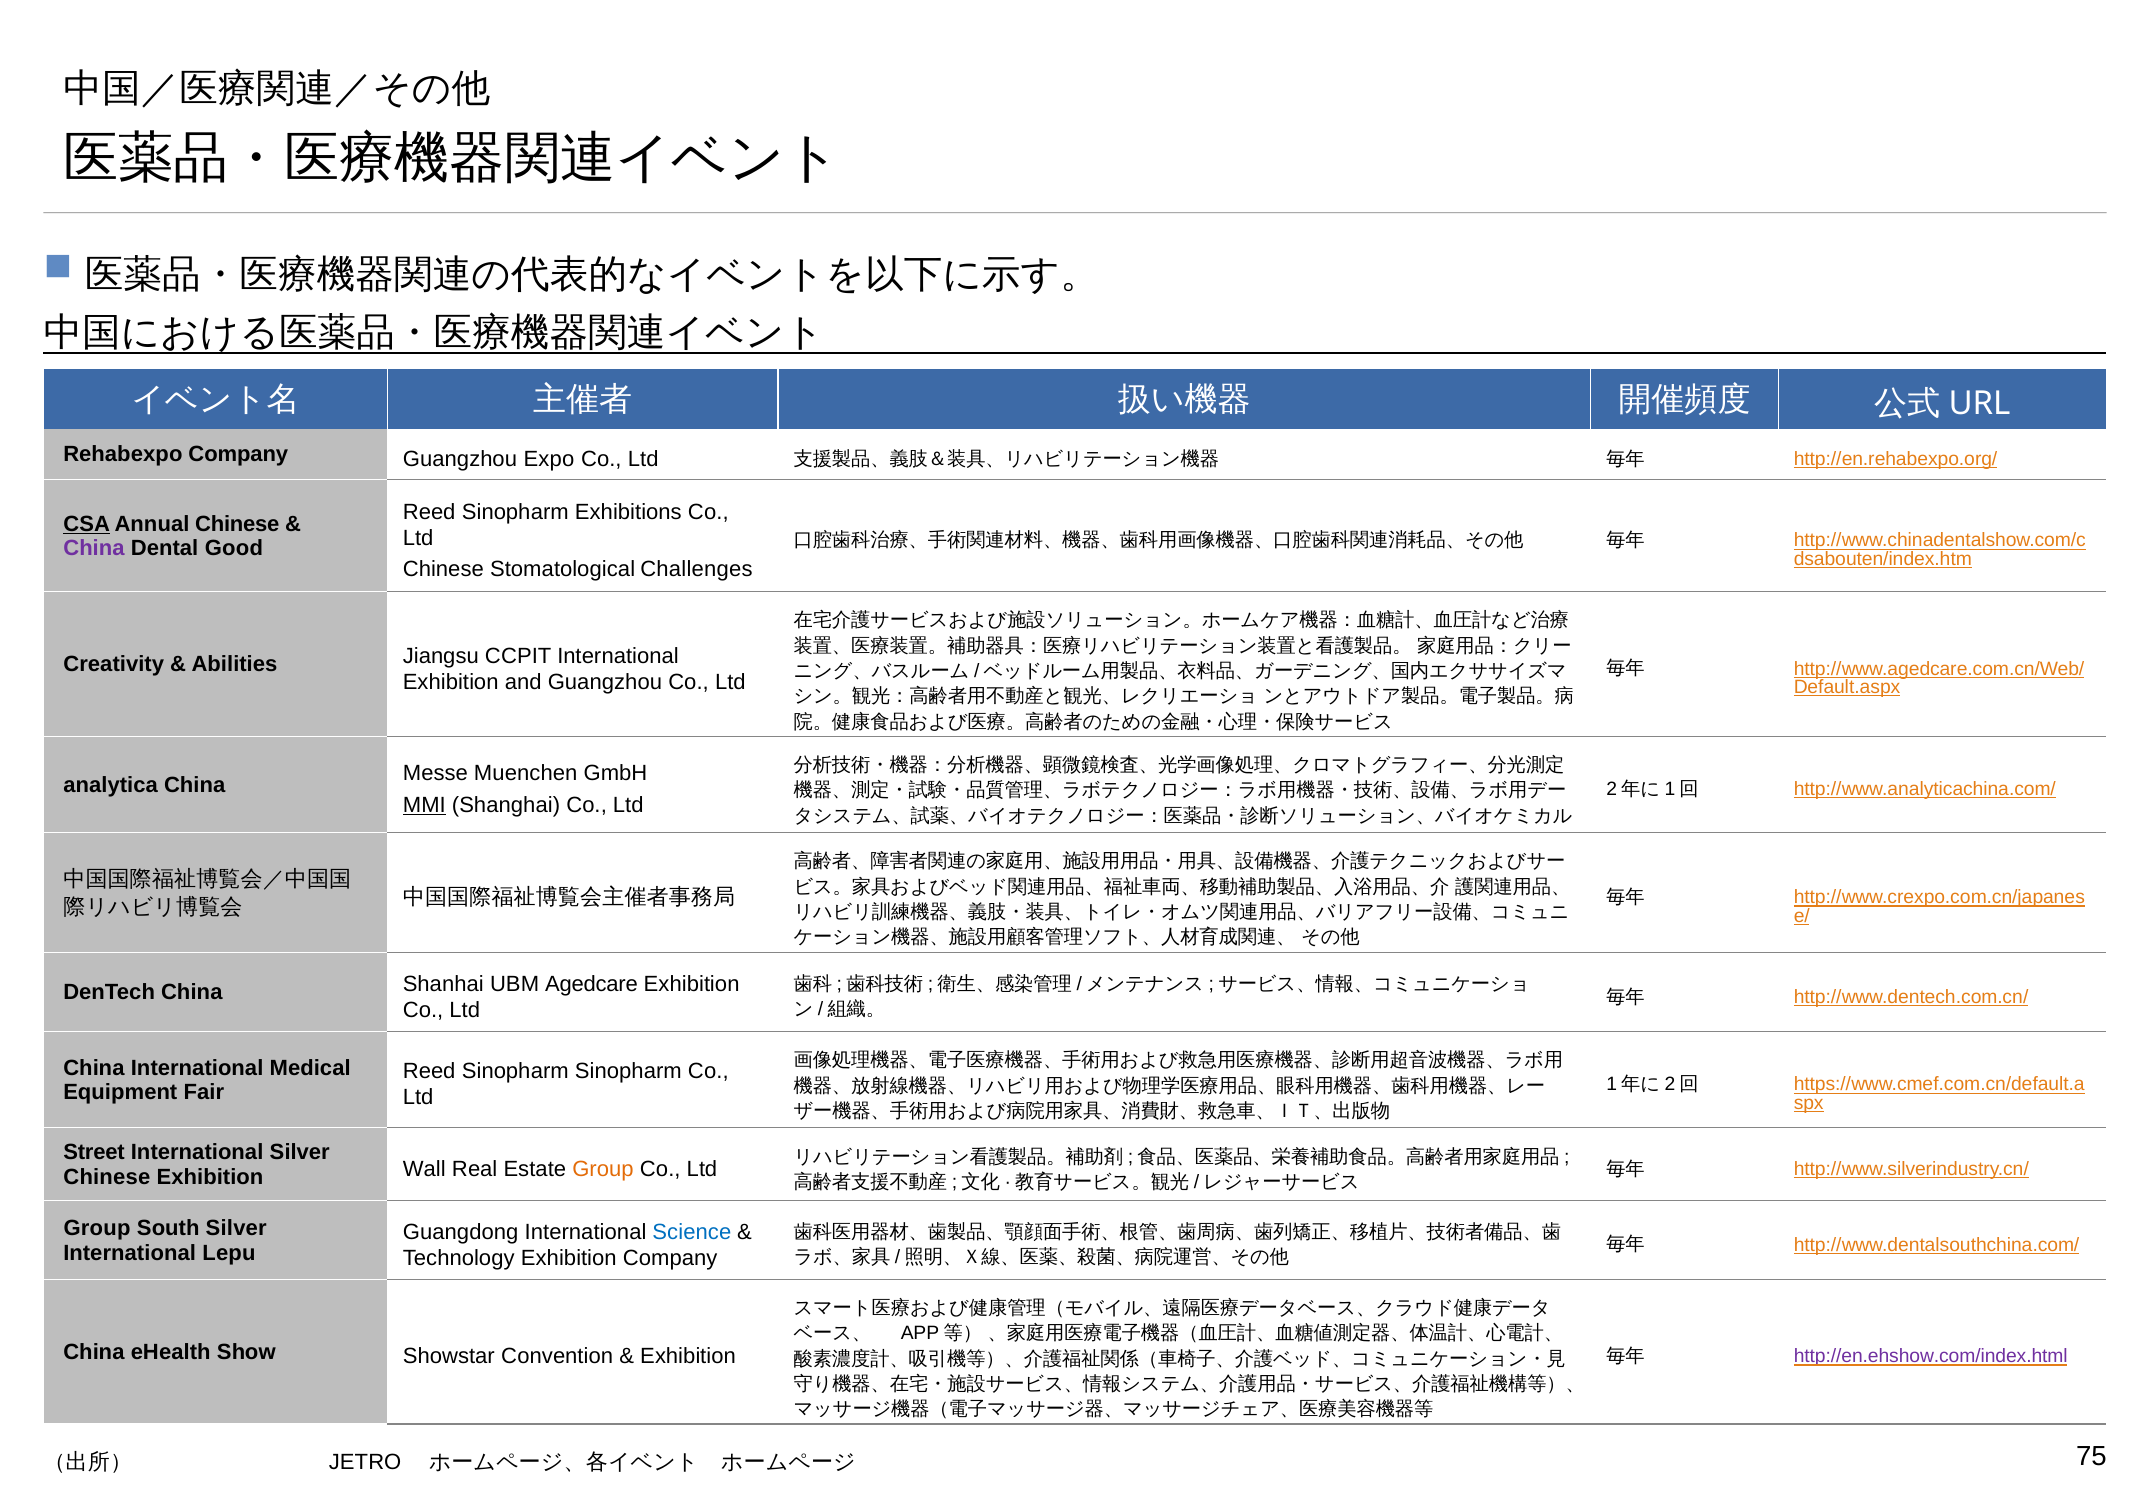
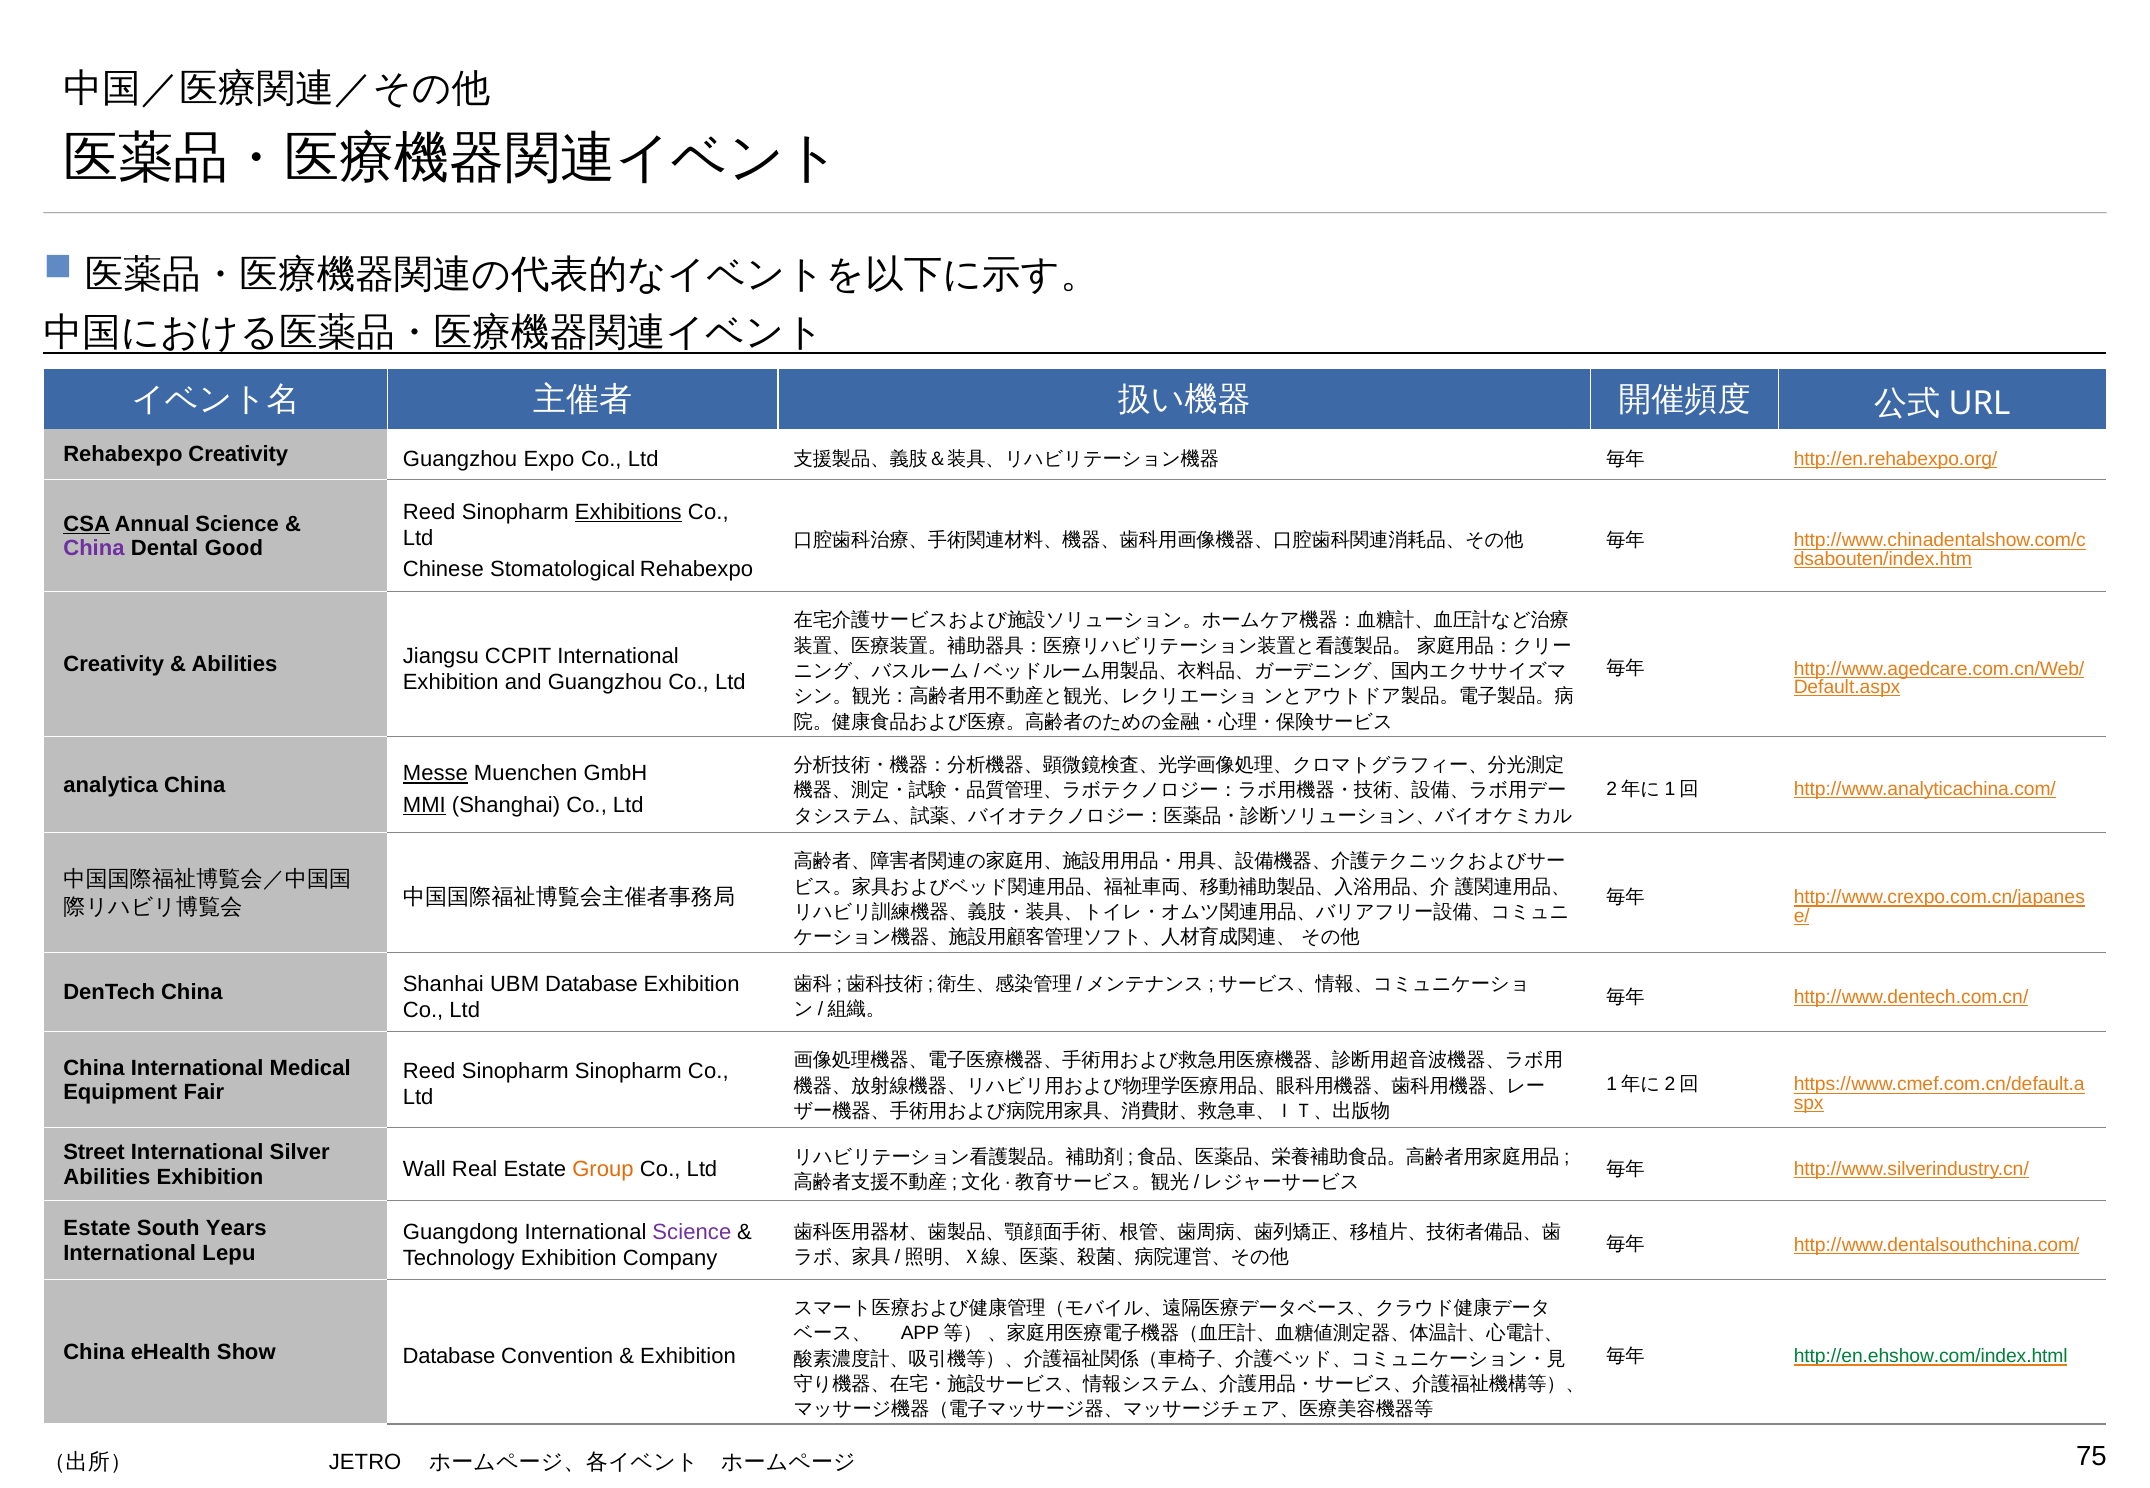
Rehabexpo Company: Company -> Creativity
Exhibitions underline: none -> present
Annual Chinese: Chinese -> Science
Stomatological Challenges: Challenges -> Rehabexpo
Messe underline: none -> present
UBM Agedcare: Agedcare -> Database
Chinese at (107, 1177): Chinese -> Abilities
Group at (97, 1228): Group -> Estate
South Silver: Silver -> Years
Science at (692, 1232) colour: blue -> purple
Show Showstar: Showstar -> Database
http://en.ehshow.com/index.html colour: purple -> green
